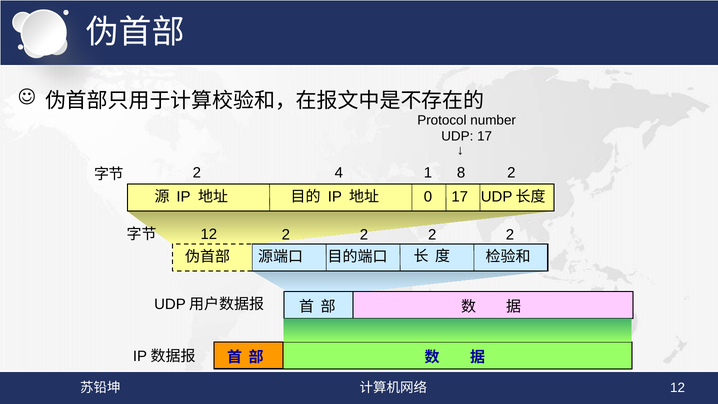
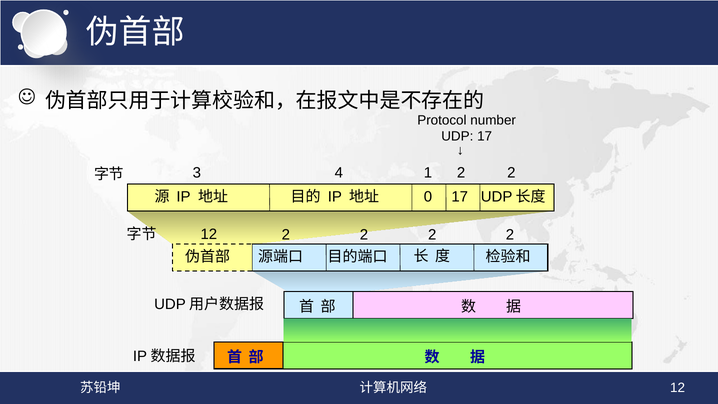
2 at (197, 173): 2 -> 3
1 8: 8 -> 2
